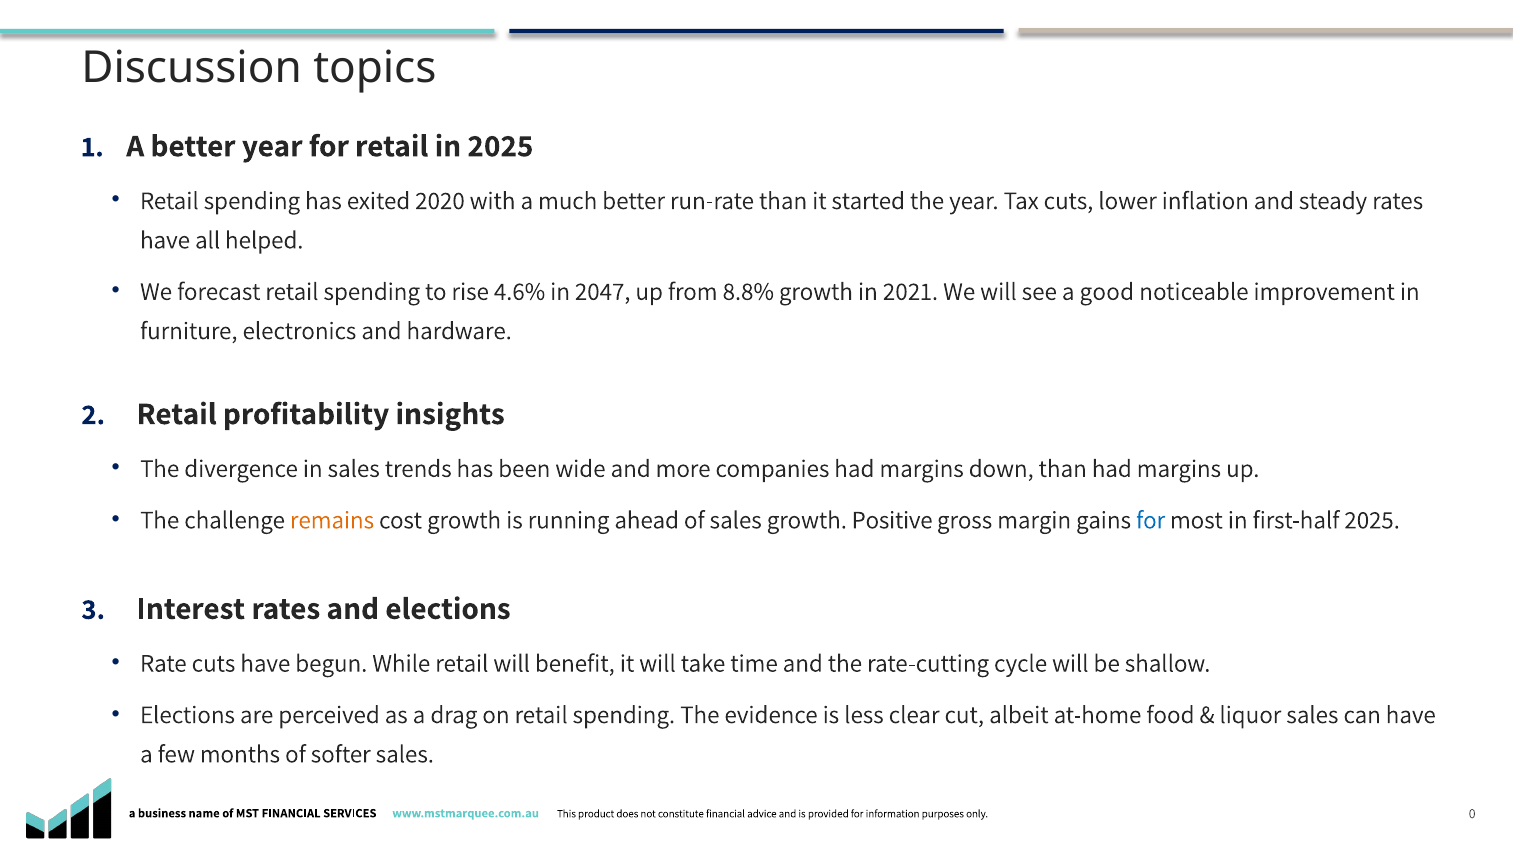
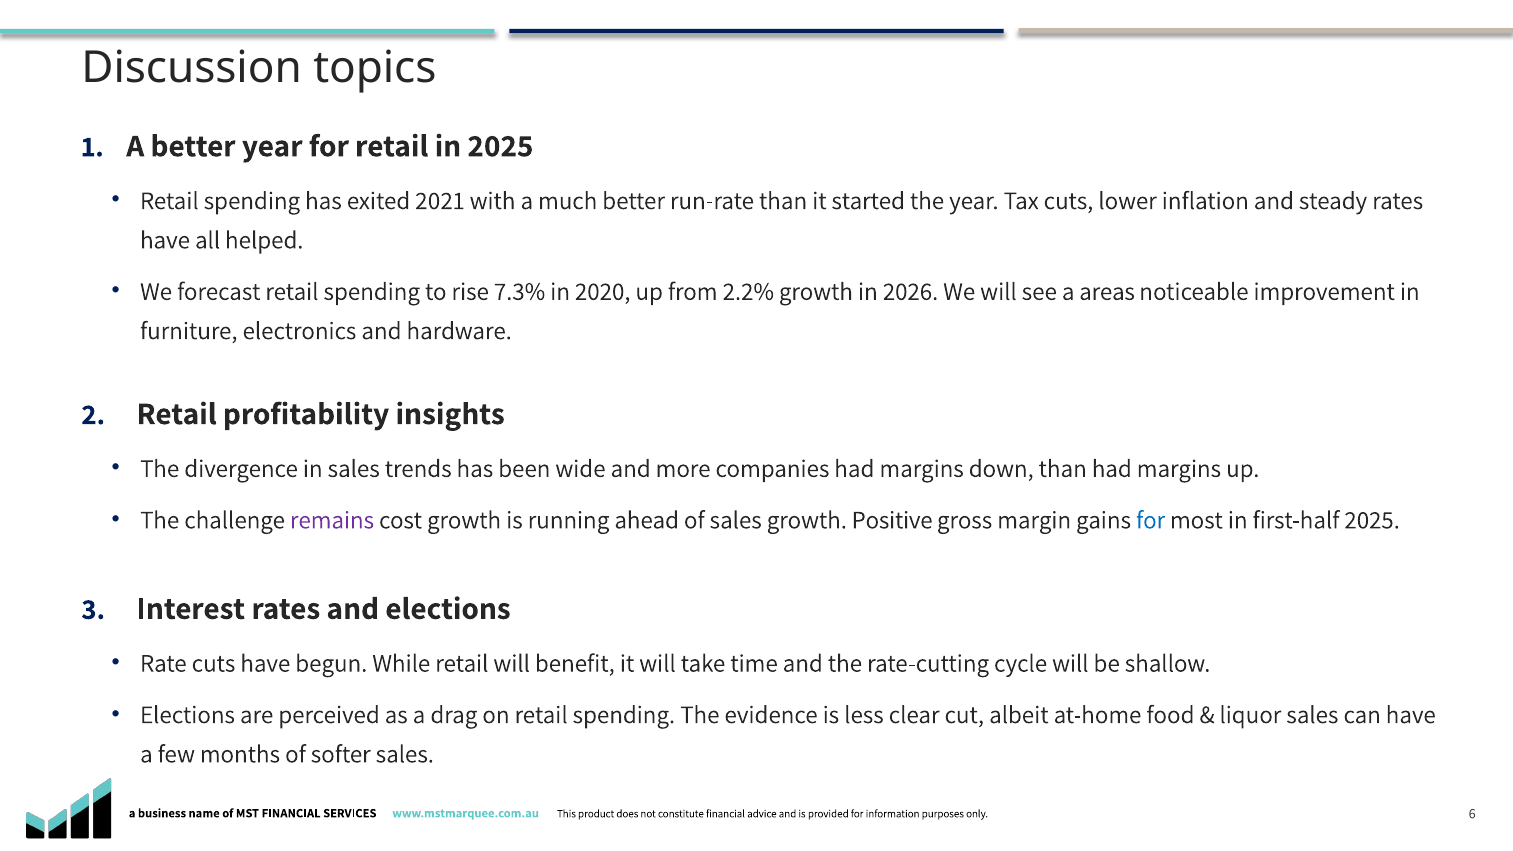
2020: 2020 -> 2021
4.6%: 4.6% -> 7.3%
2047: 2047 -> 2020
8.8%: 8.8% -> 2.2%
2021: 2021 -> 2026
good: good -> areas
remains colour: orange -> purple
0: 0 -> 6
